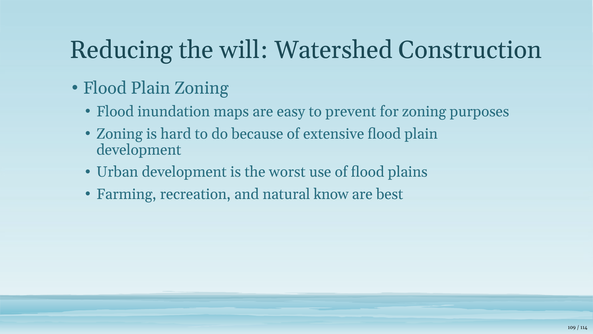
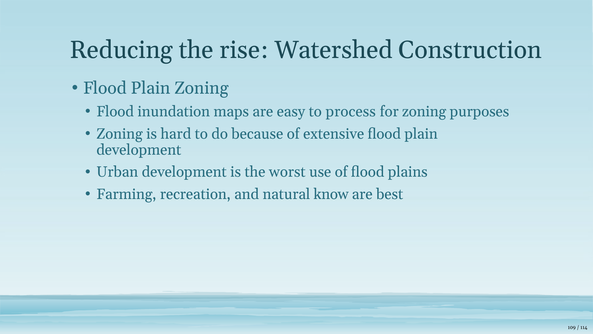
will: will -> rise
prevent: prevent -> process
